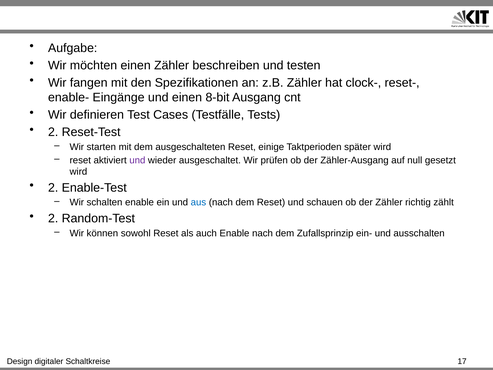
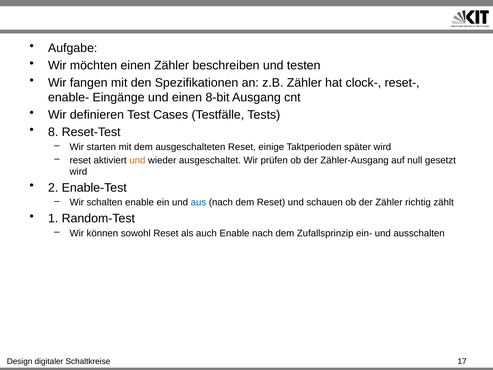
2 at (53, 132): 2 -> 8
und at (137, 160) colour: purple -> orange
2 at (53, 218): 2 -> 1
